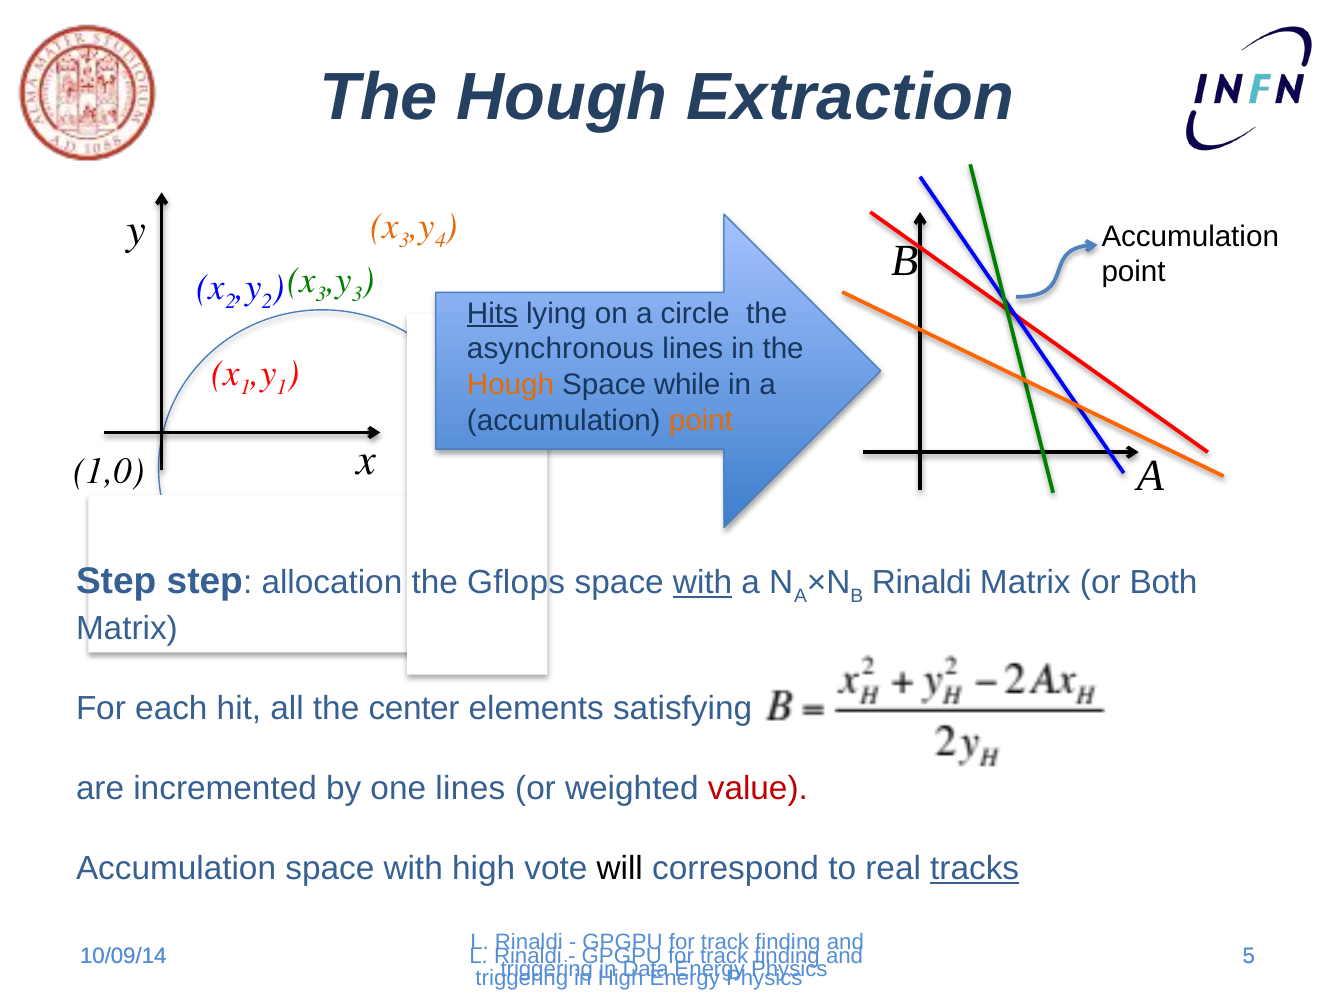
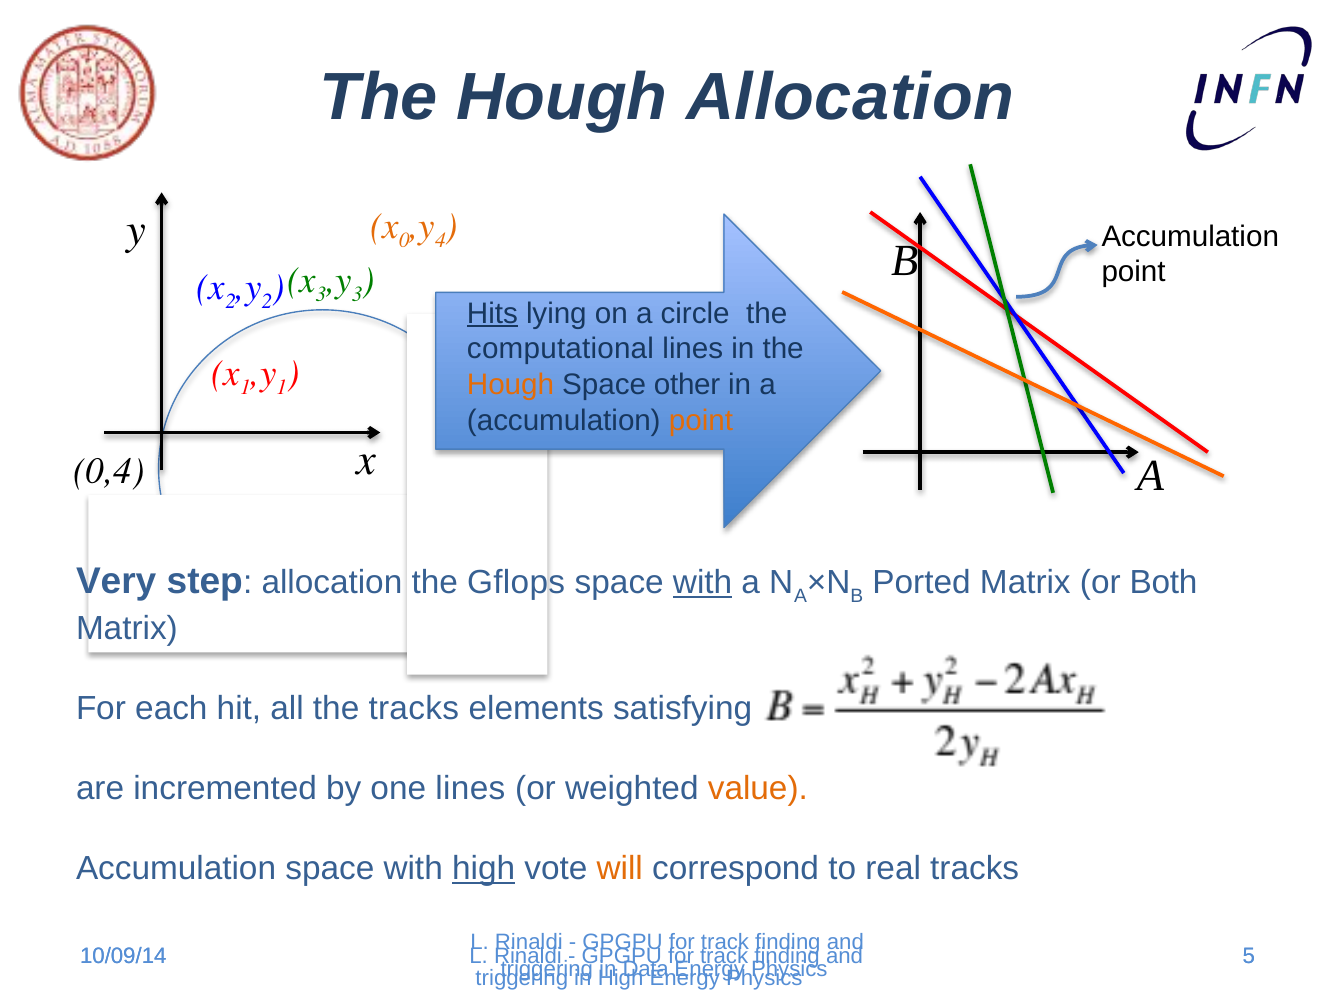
Hough Extraction: Extraction -> Allocation
3 at (404, 240): 3 -> 0
asynchronous: asynchronous -> computational
while: while -> other
1,0: 1,0 -> 0,4
Step at (116, 582): Step -> Very
B Rinaldi: Rinaldi -> Ported
the center: center -> tracks
value colour: red -> orange
high at (484, 869) underline: none -> present
will colour: black -> orange
tracks at (975, 869) underline: present -> none
